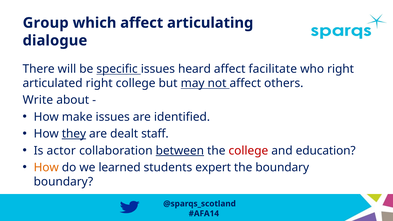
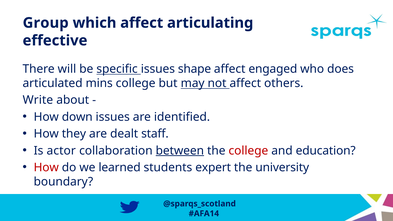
dialogue: dialogue -> effective
heard: heard -> shape
facilitate: facilitate -> engaged
who right: right -> does
articulated right: right -> mins
make: make -> down
they underline: present -> none
How at (46, 168) colour: orange -> red
the boundary: boundary -> university
